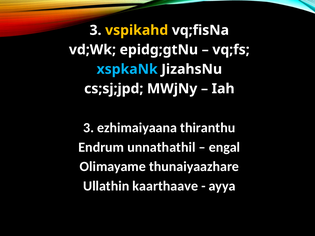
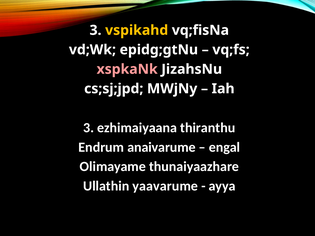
xspkaNk colour: light blue -> pink
unnathathil: unnathathil -> anaivarume
kaarthaave: kaarthaave -> yaavarume
